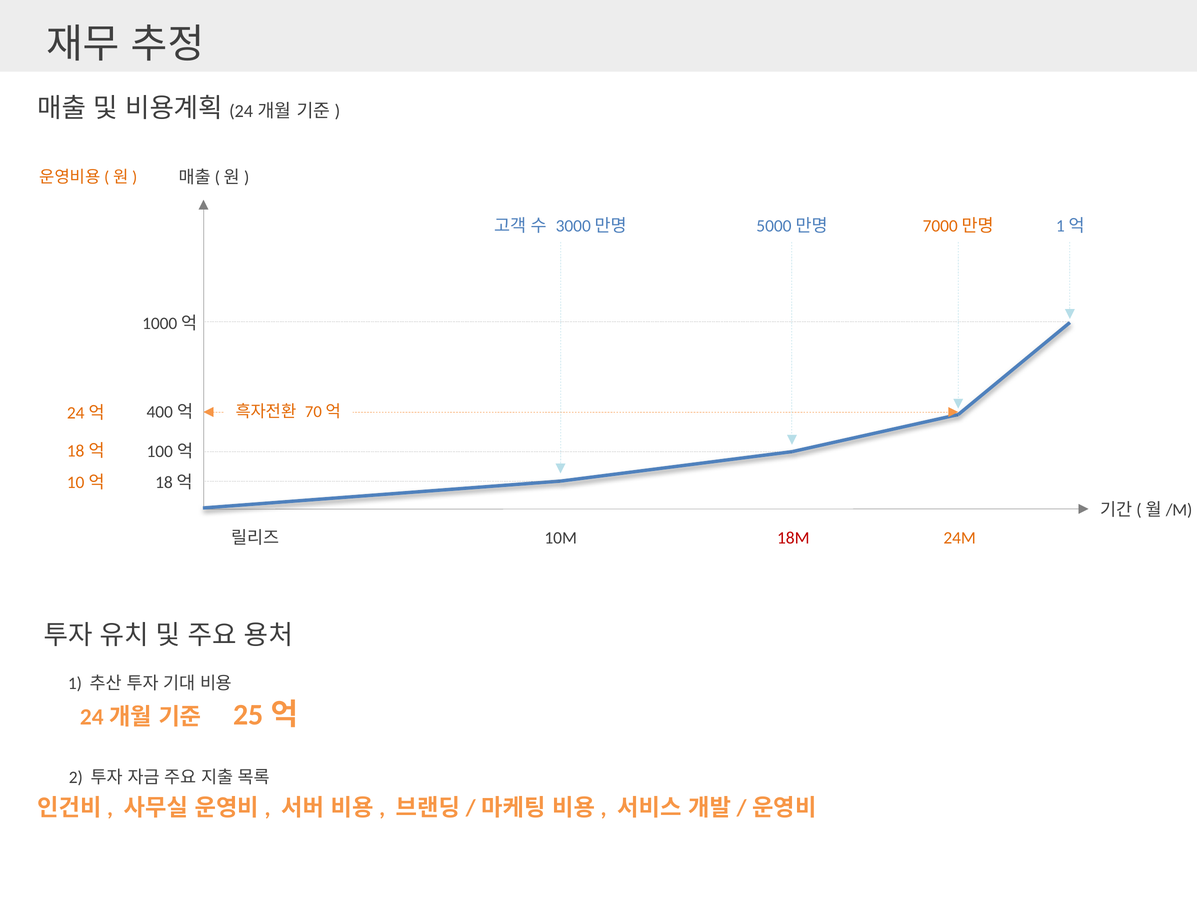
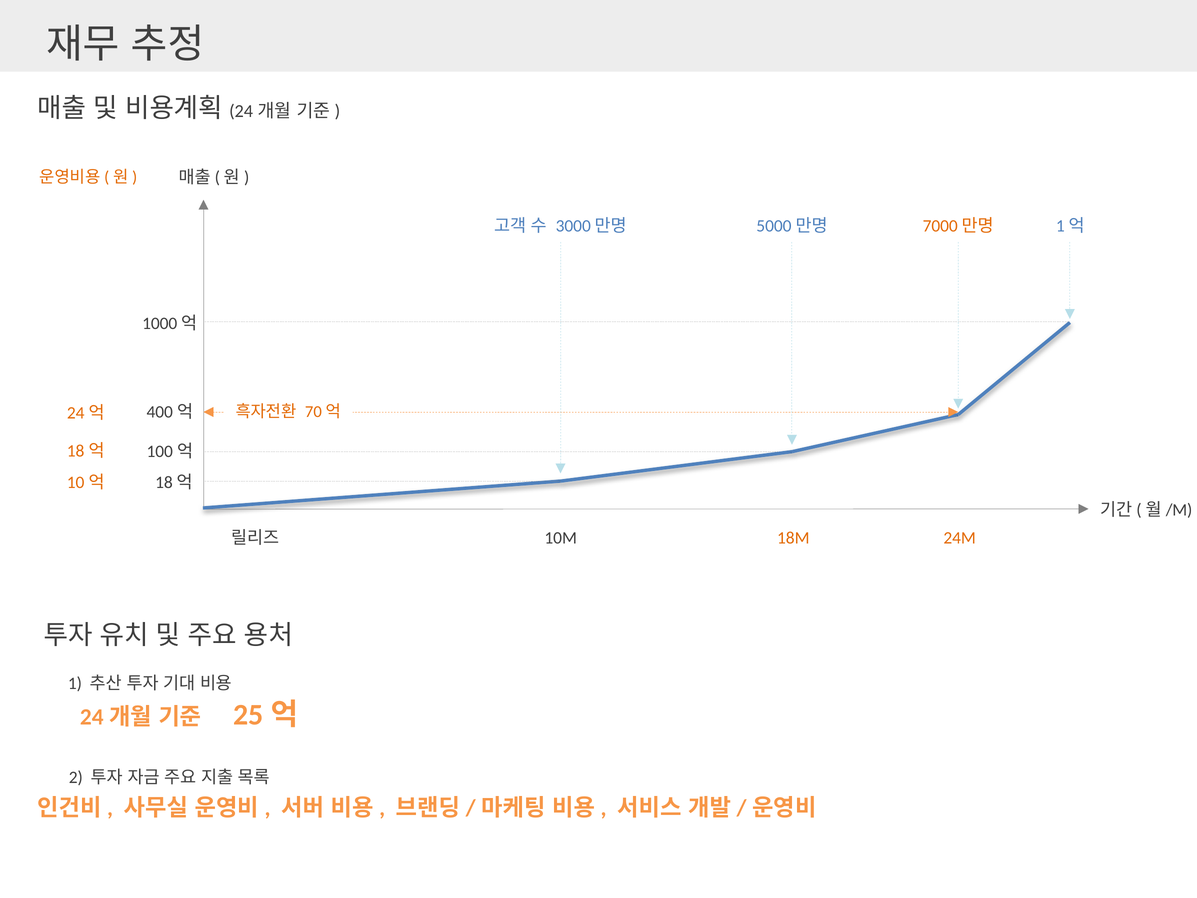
18M colour: red -> orange
